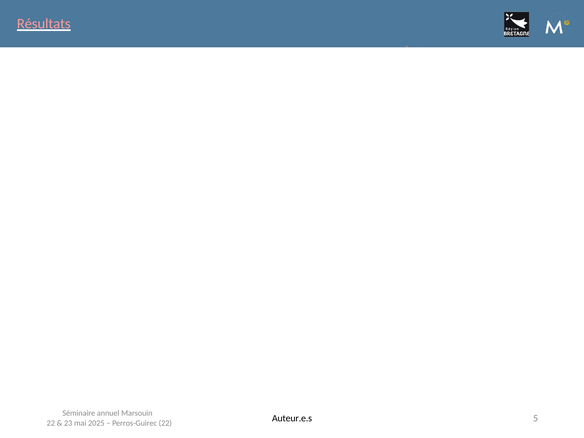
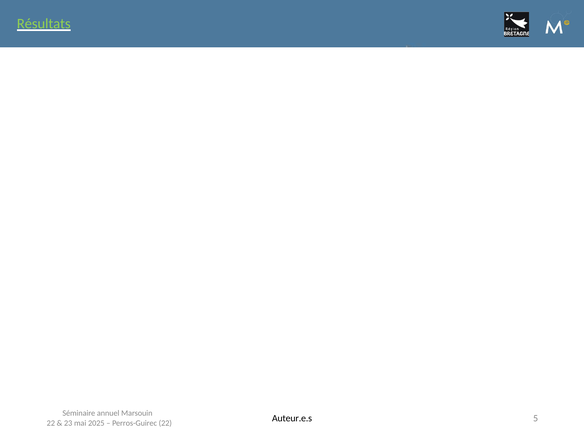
Résultats colour: pink -> light green
